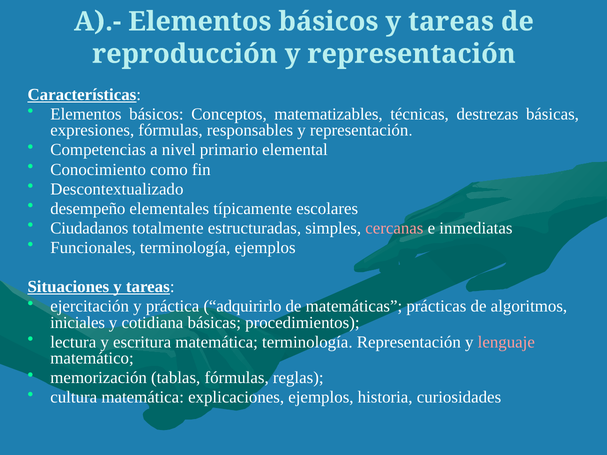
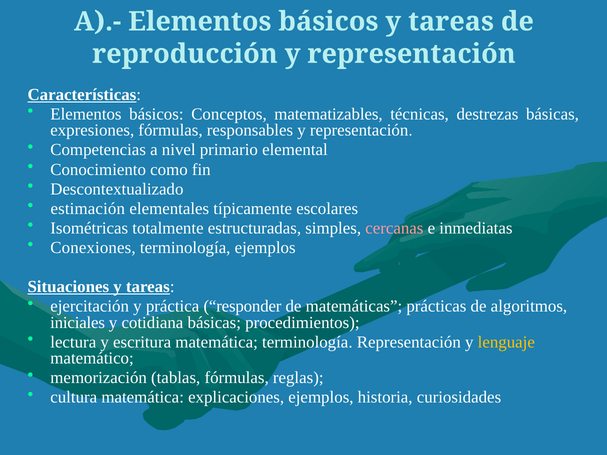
desempeño: desempeño -> estimación
Ciudadanos: Ciudadanos -> Isométricas
Funcionales: Funcionales -> Conexiones
adquirirlo: adquirirlo -> responder
lenguaje colour: pink -> yellow
